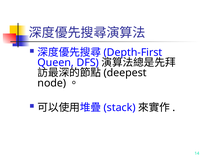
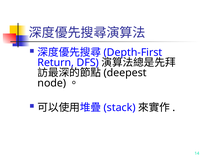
Queen: Queen -> Return
